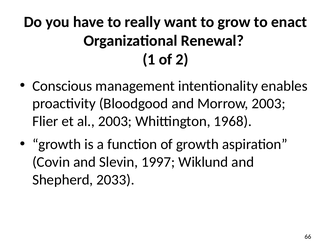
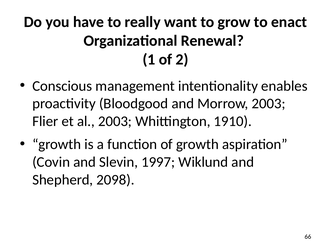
1968: 1968 -> 1910
2033: 2033 -> 2098
